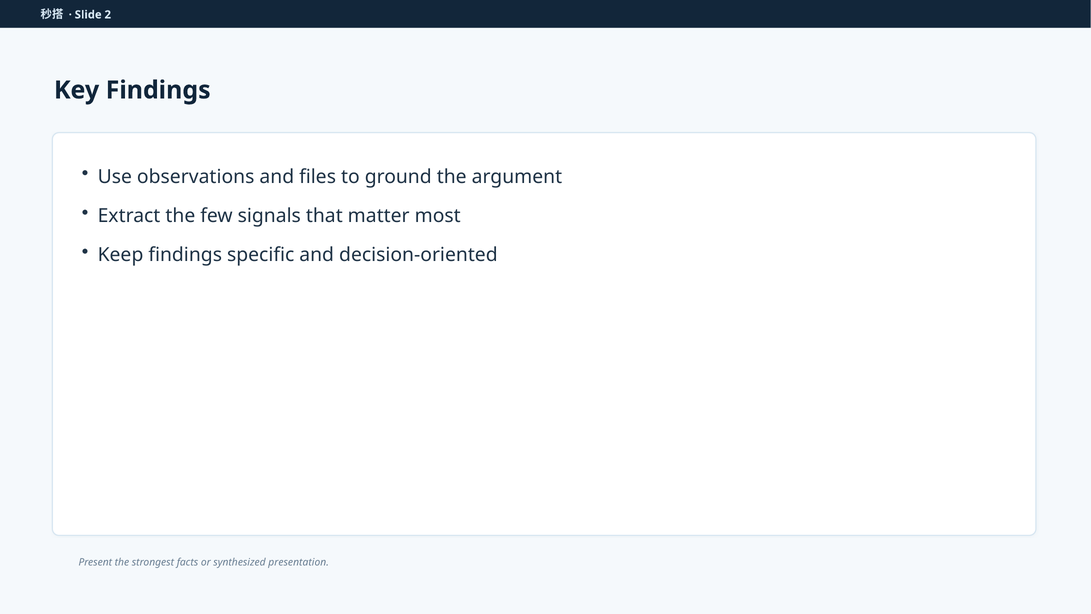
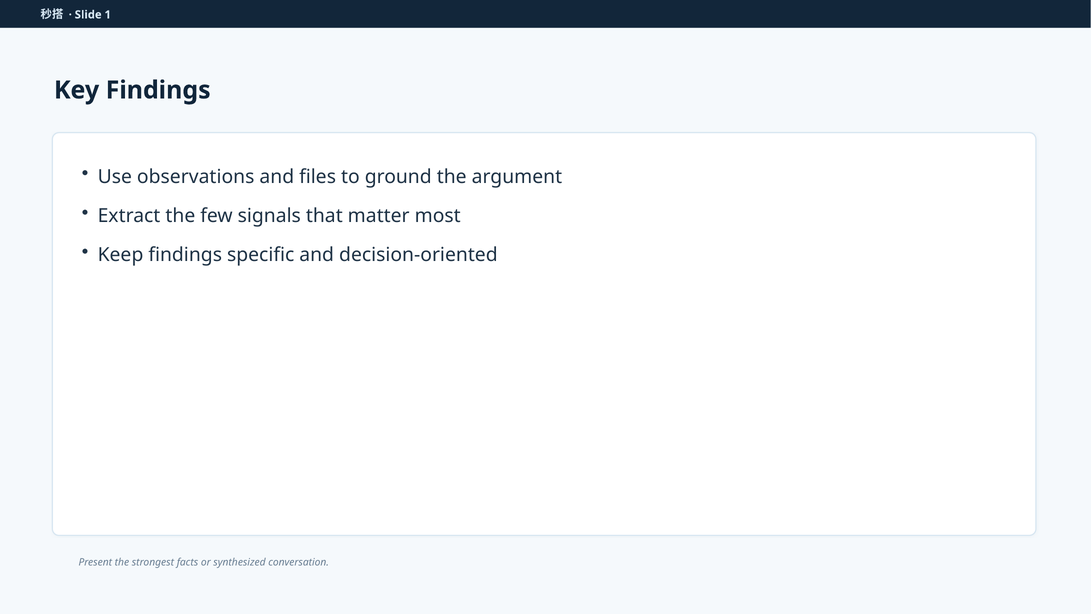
2: 2 -> 1
presentation: presentation -> conversation
